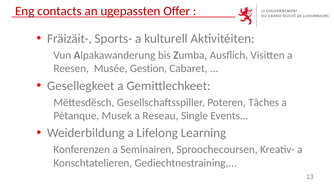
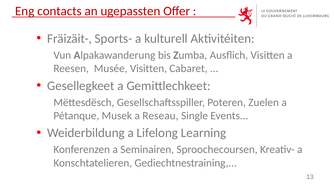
Musée Gestion: Gestion -> Visitten
Tâches: Tâches -> Zuelen
